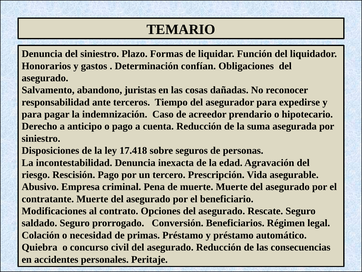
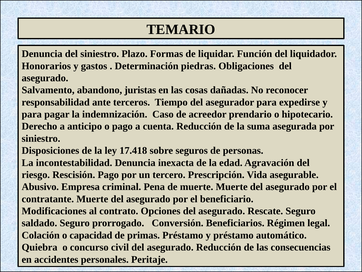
confían: confían -> piedras
necesidad: necesidad -> capacidad
